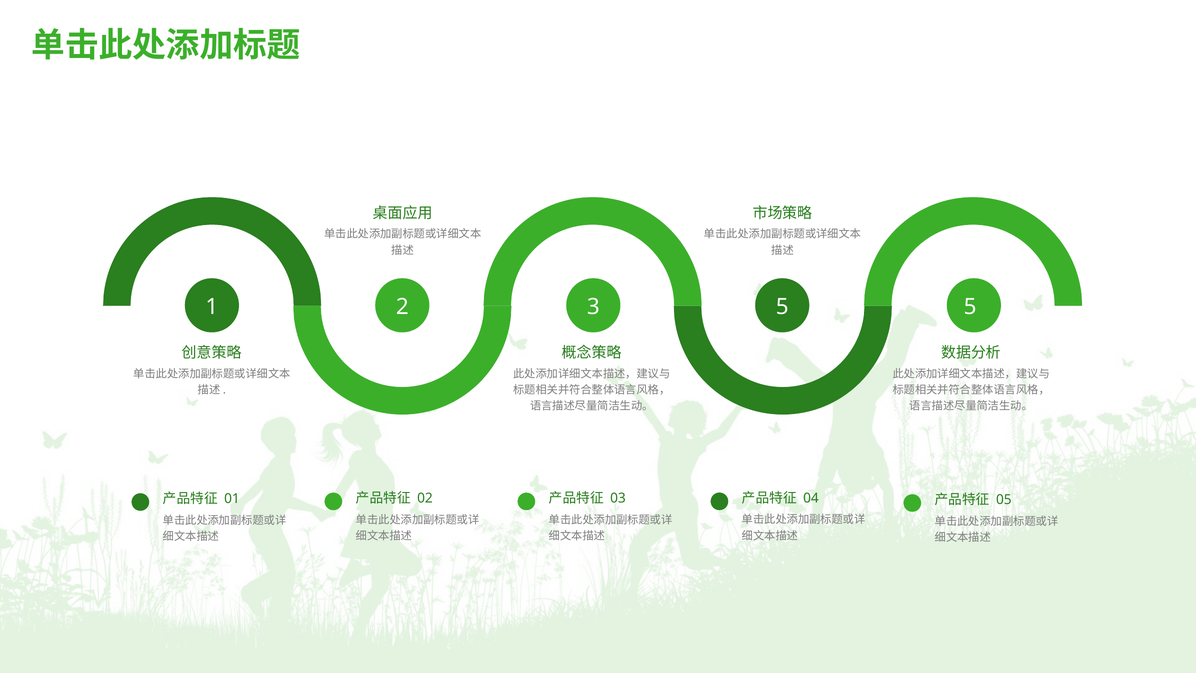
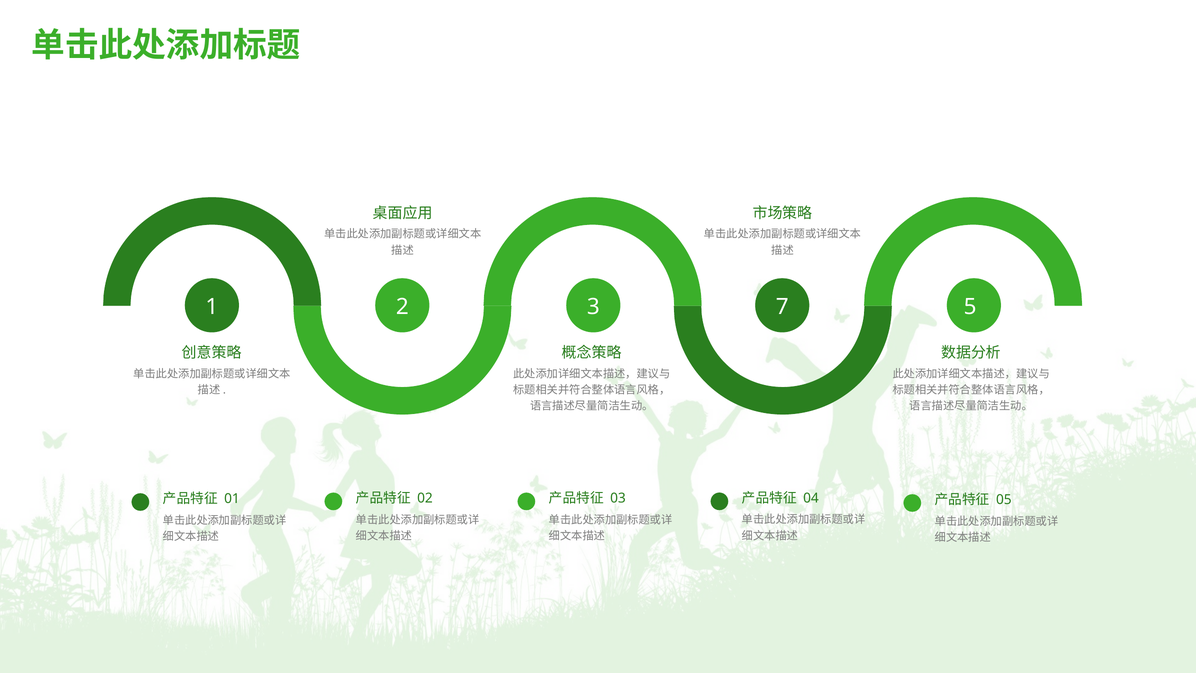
3 5: 5 -> 7
